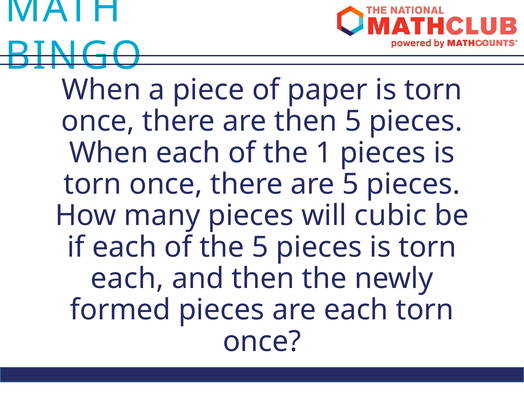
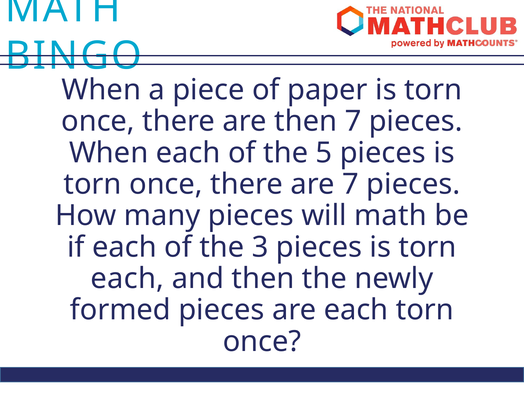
then 5: 5 -> 7
1: 1 -> 5
are 5: 5 -> 7
will cubic: cubic -> math
the 5: 5 -> 3
